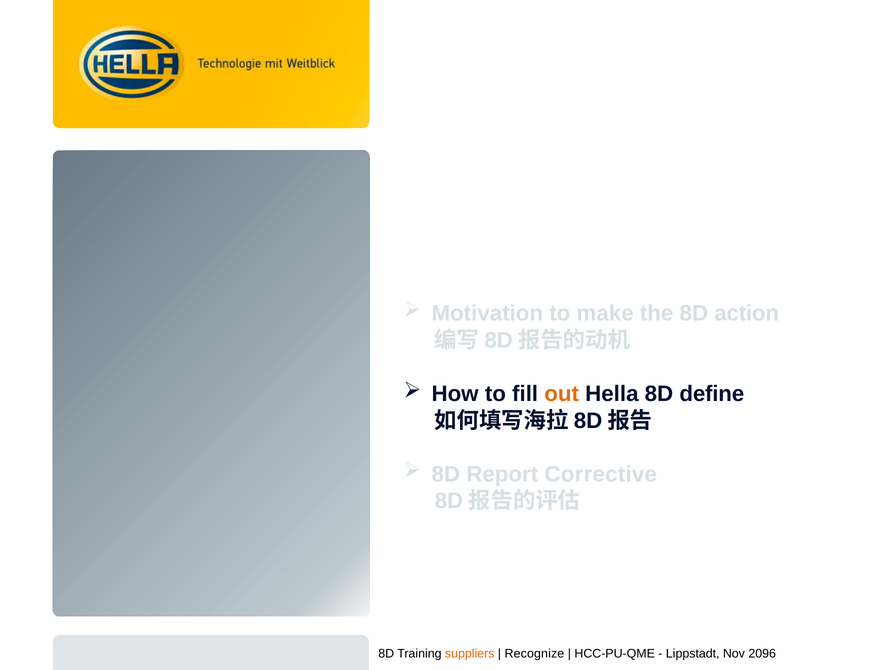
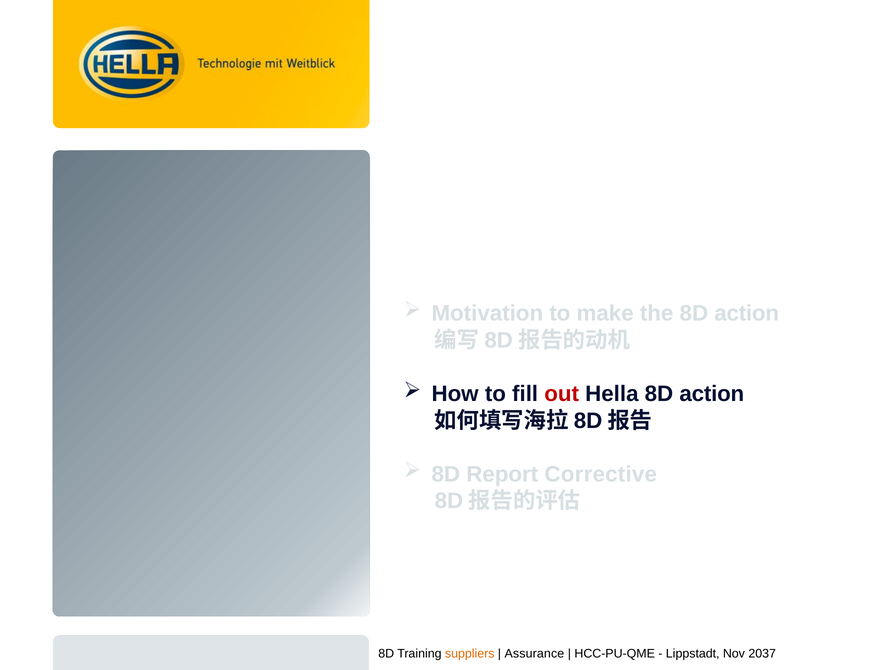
out colour: orange -> red
Hella 8D define: define -> action
Recognize: Recognize -> Assurance
2096: 2096 -> 2037
